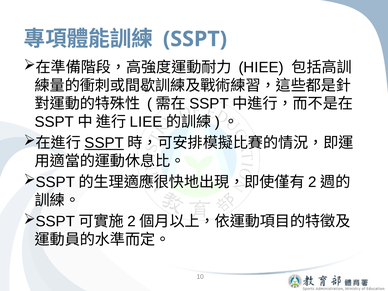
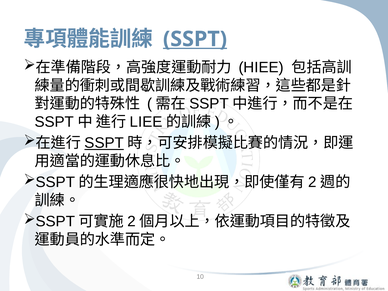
SSPT at (195, 39) underline: none -> present
